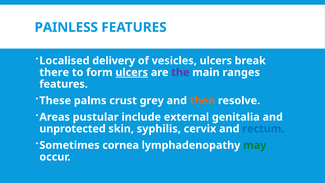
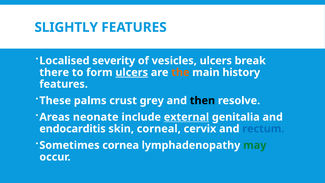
PAINLESS: PAINLESS -> SLIGHTLY
delivery: delivery -> severity
the colour: purple -> orange
ranges: ranges -> history
then colour: orange -> black
pustular: pustular -> neonate
external underline: none -> present
unprotected: unprotected -> endocarditis
syphilis: syphilis -> corneal
